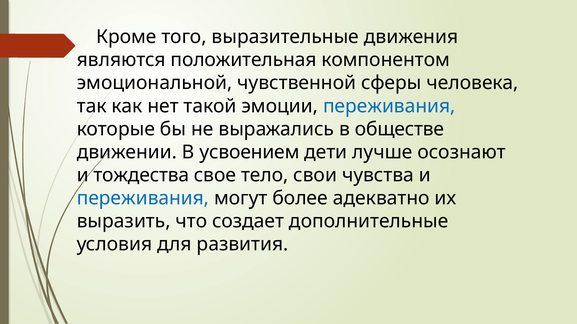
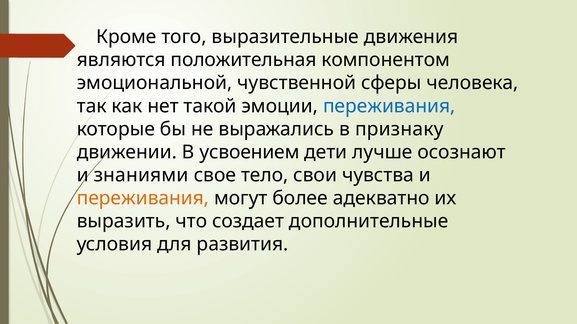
обществе: обществе -> признаку
тождества: тождества -> знаниями
переживания at (143, 199) colour: blue -> orange
